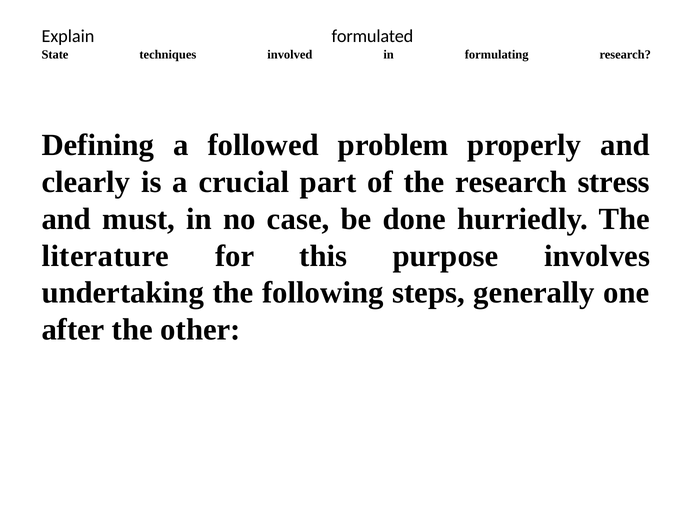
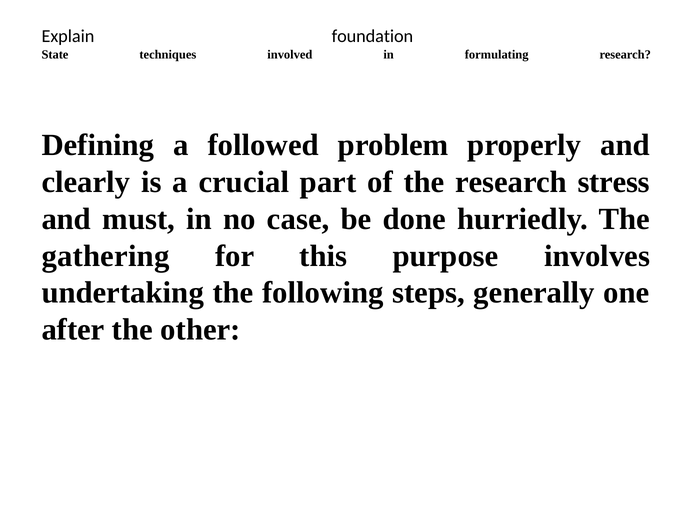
formulated: formulated -> foundation
literature: literature -> gathering
